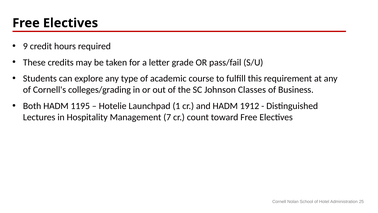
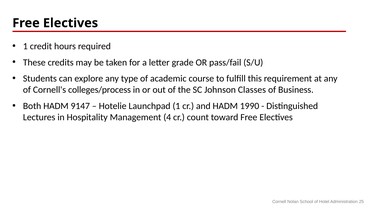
9 at (25, 46): 9 -> 1
colleges/grading: colleges/grading -> colleges/process
1195: 1195 -> 9147
1912: 1912 -> 1990
7: 7 -> 4
